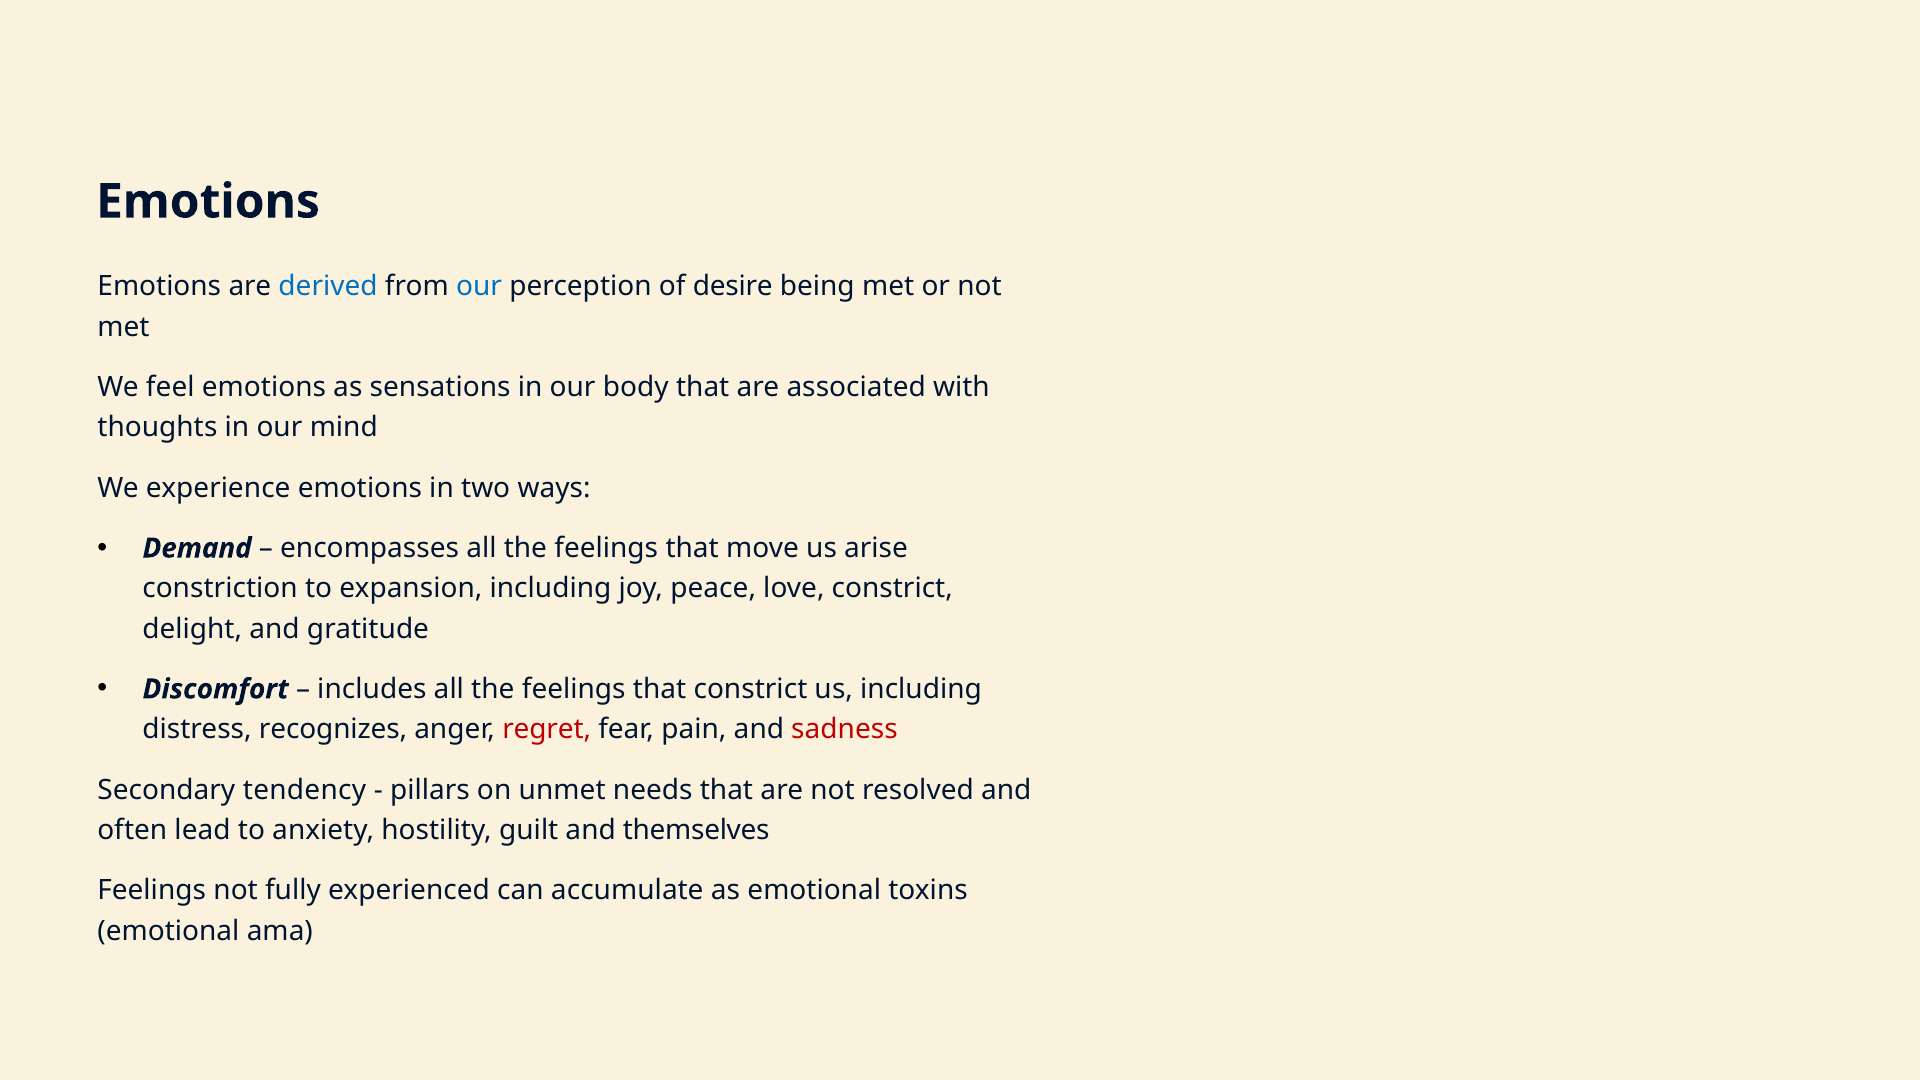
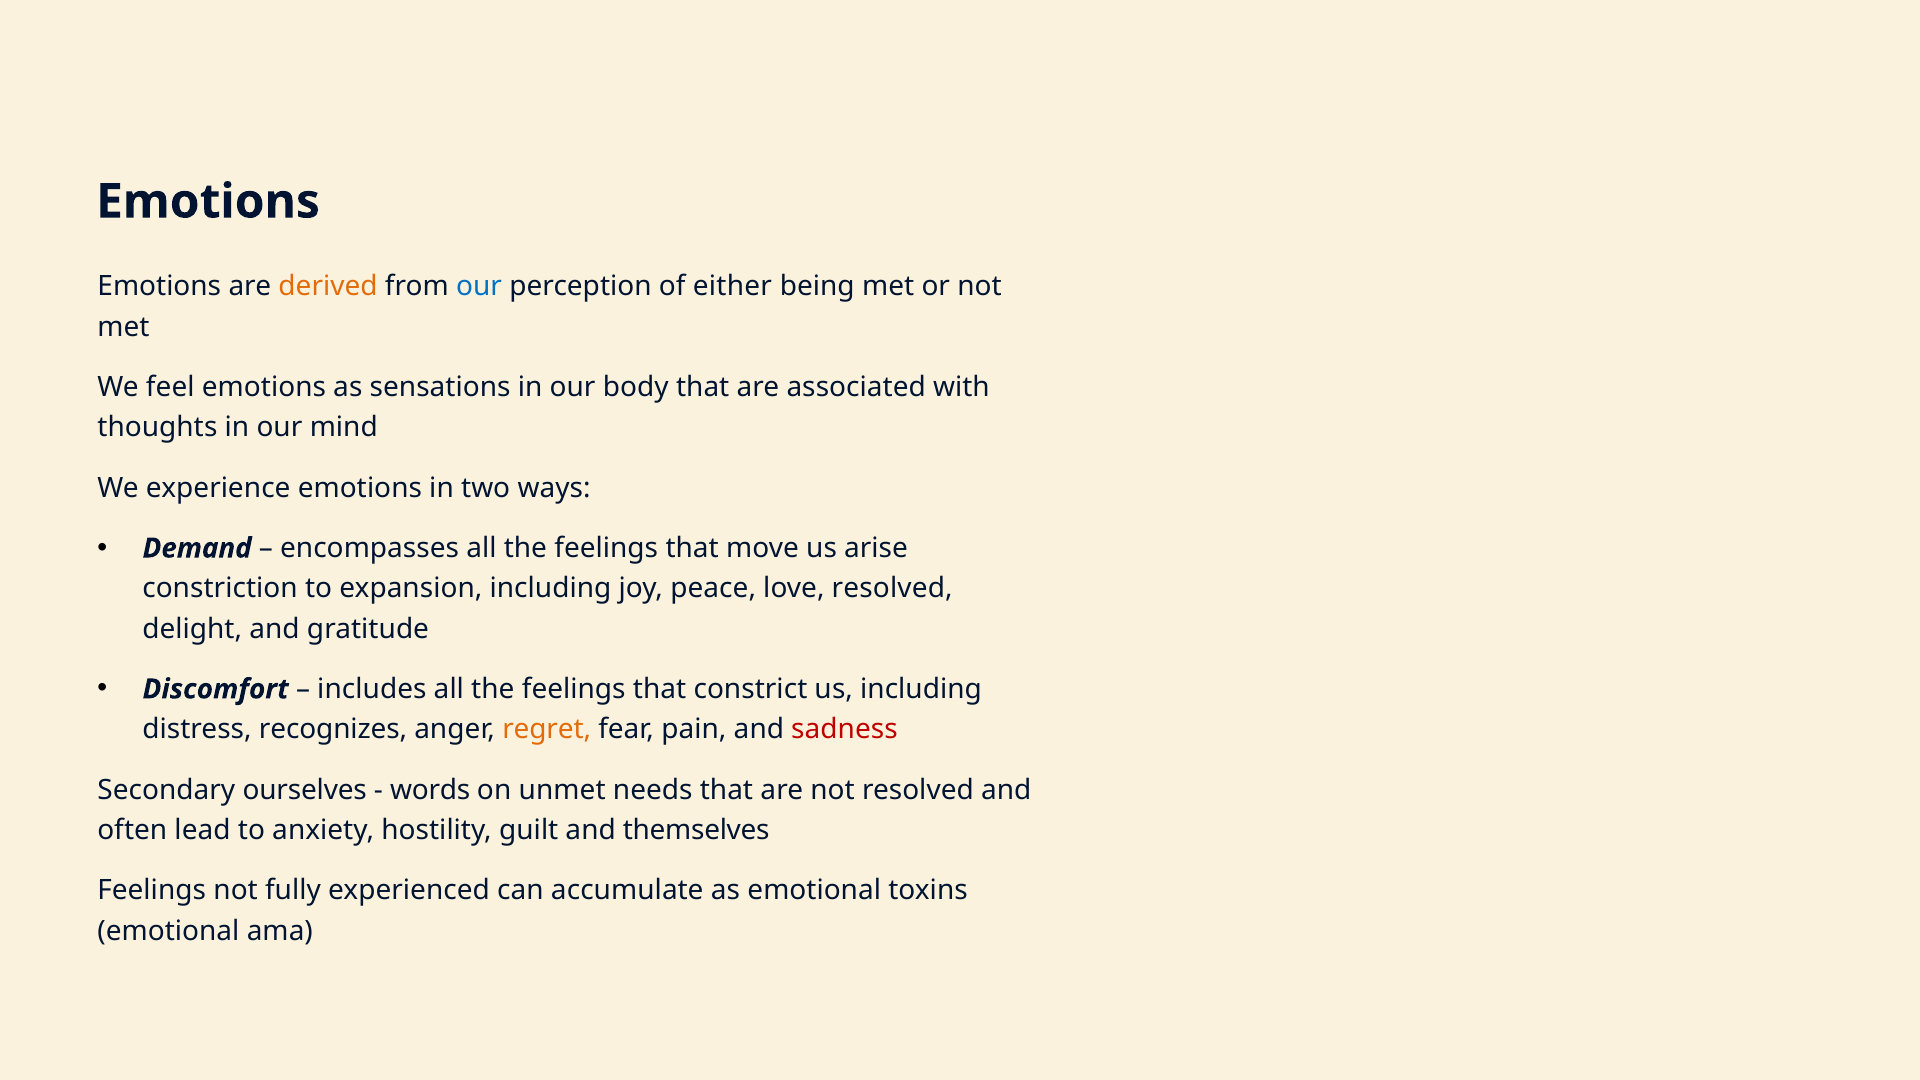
derived colour: blue -> orange
desire: desire -> either
love constrict: constrict -> resolved
regret colour: red -> orange
tendency: tendency -> ourselves
pillars: pillars -> words
